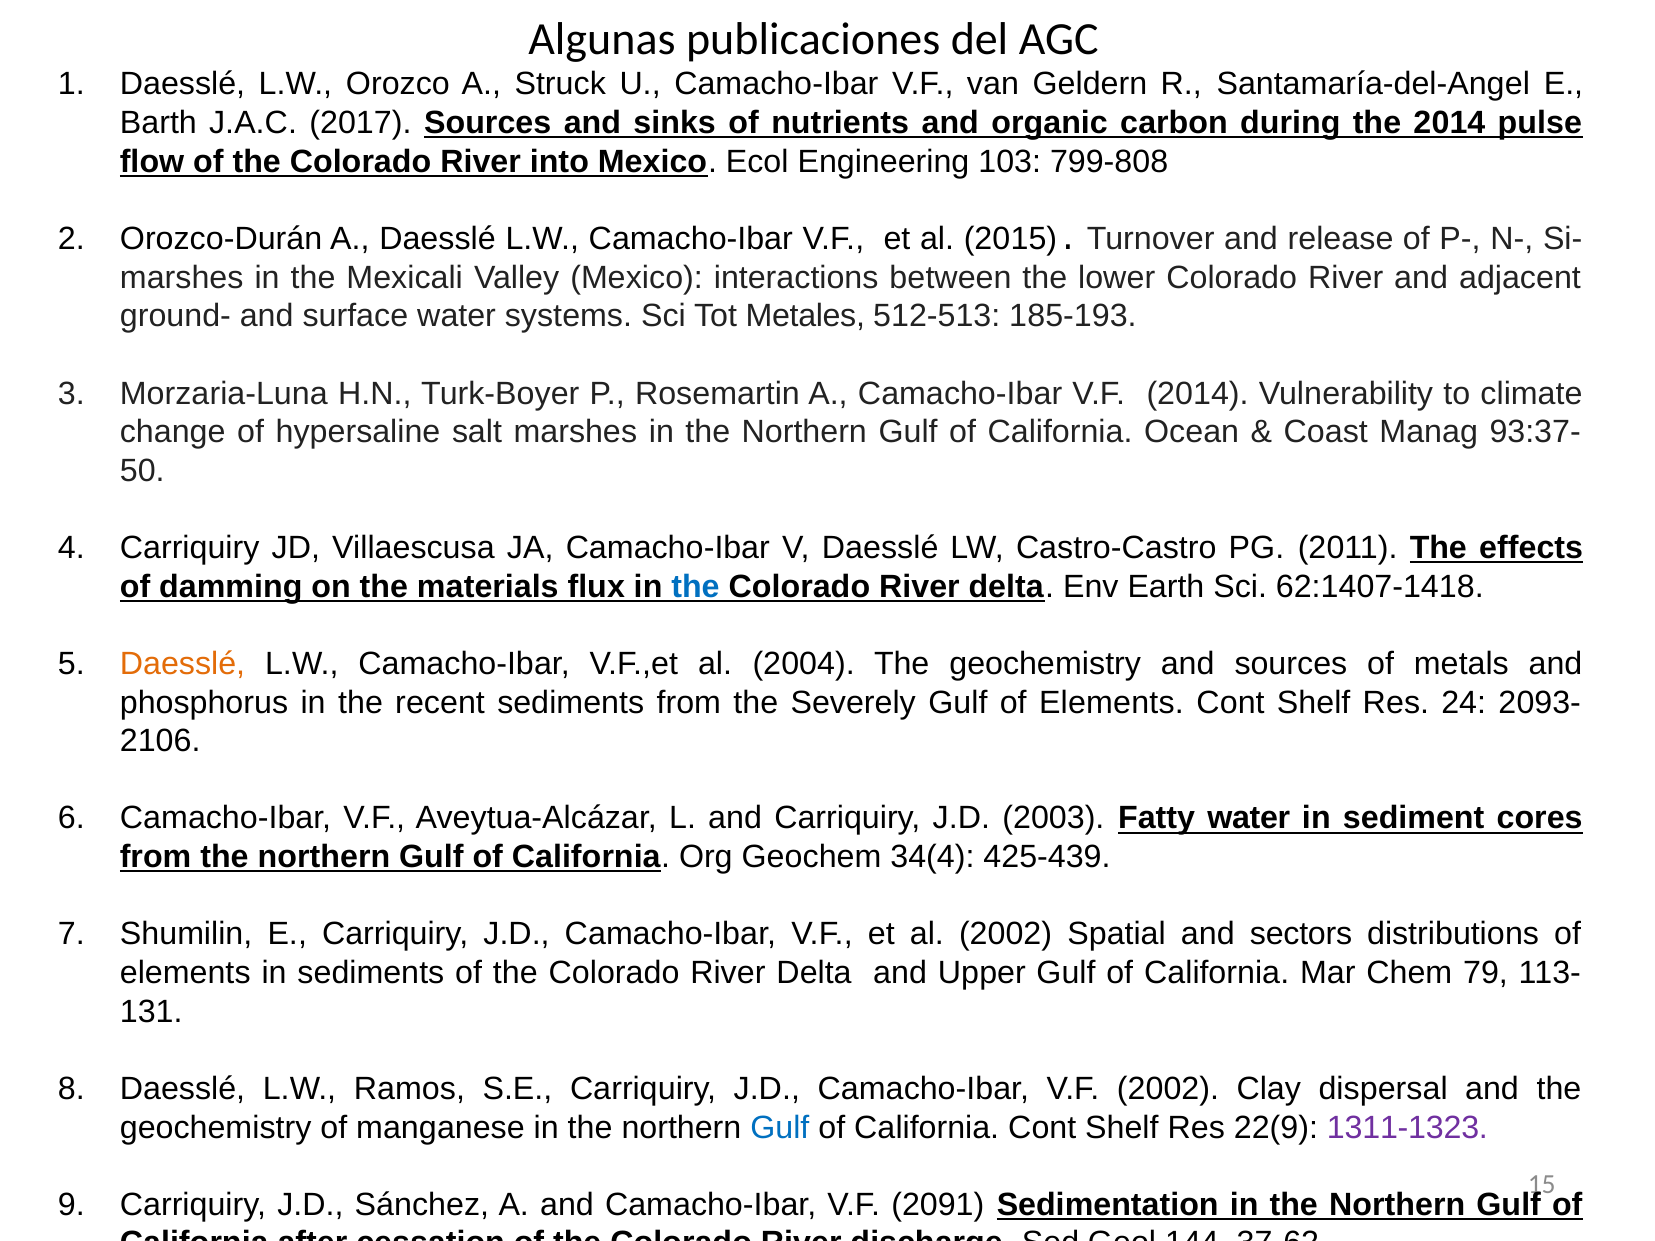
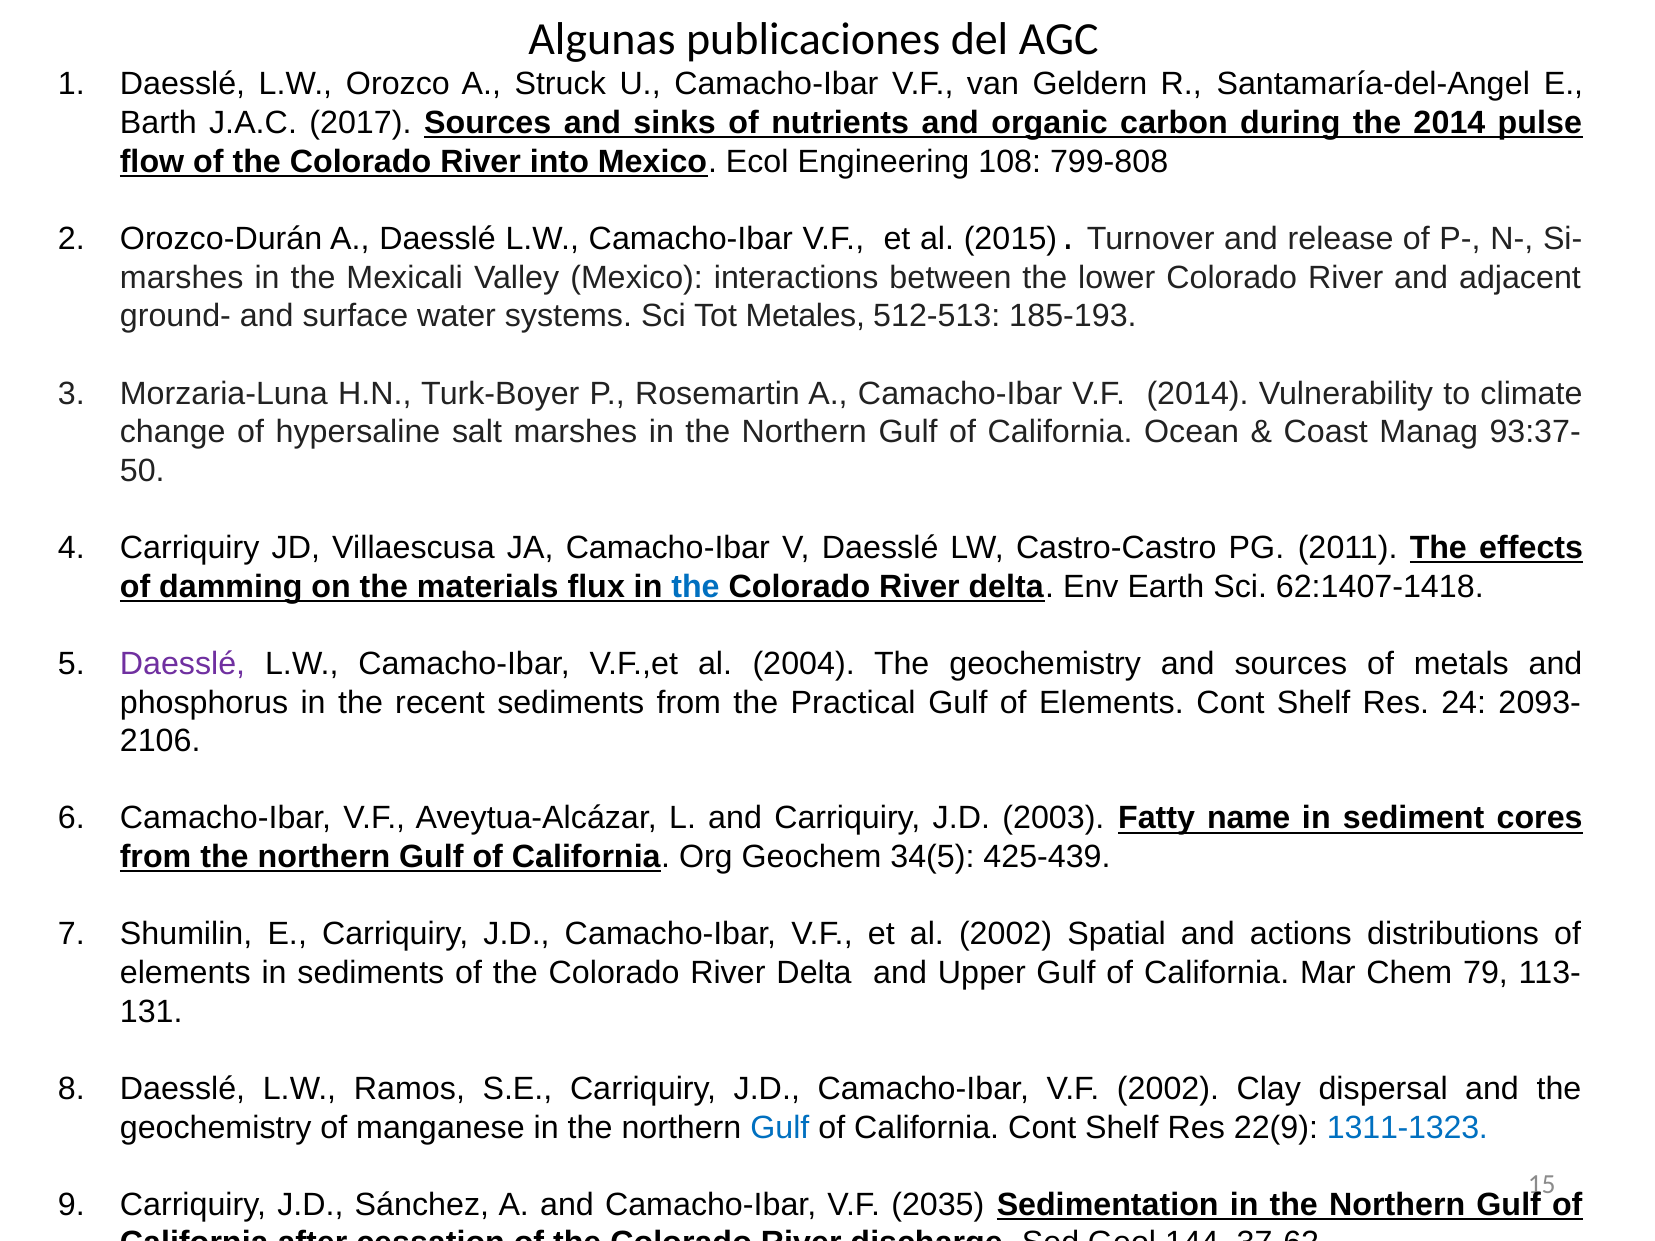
103: 103 -> 108
Daesslé at (183, 664) colour: orange -> purple
Severely: Severely -> Practical
Fatty water: water -> name
34(4: 34(4 -> 34(5
sectors: sectors -> actions
1311-1323 colour: purple -> blue
2091: 2091 -> 2035
